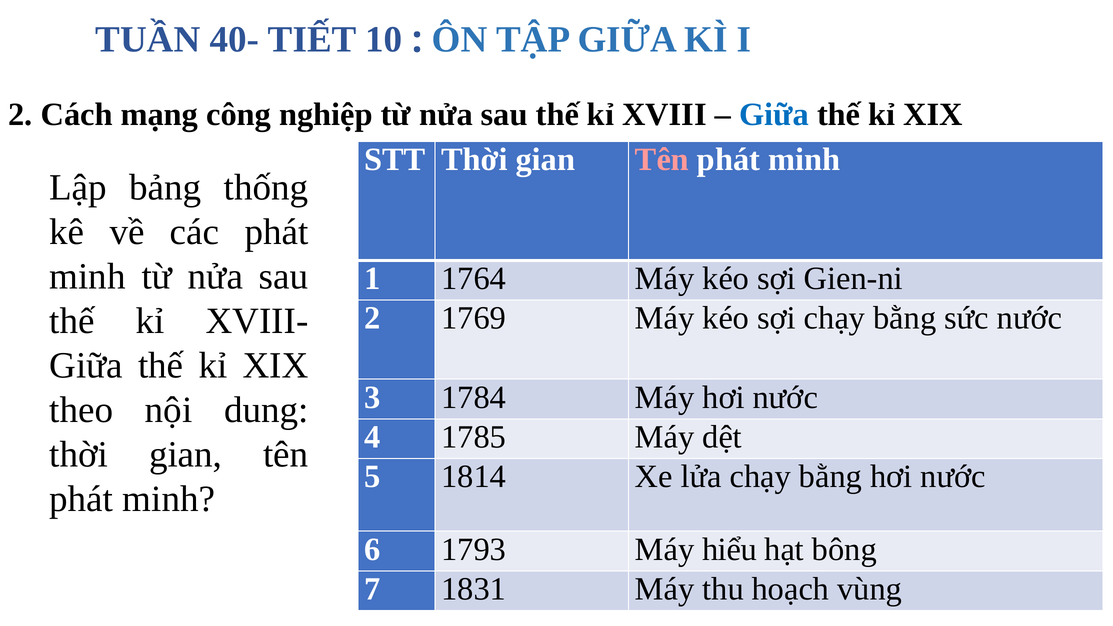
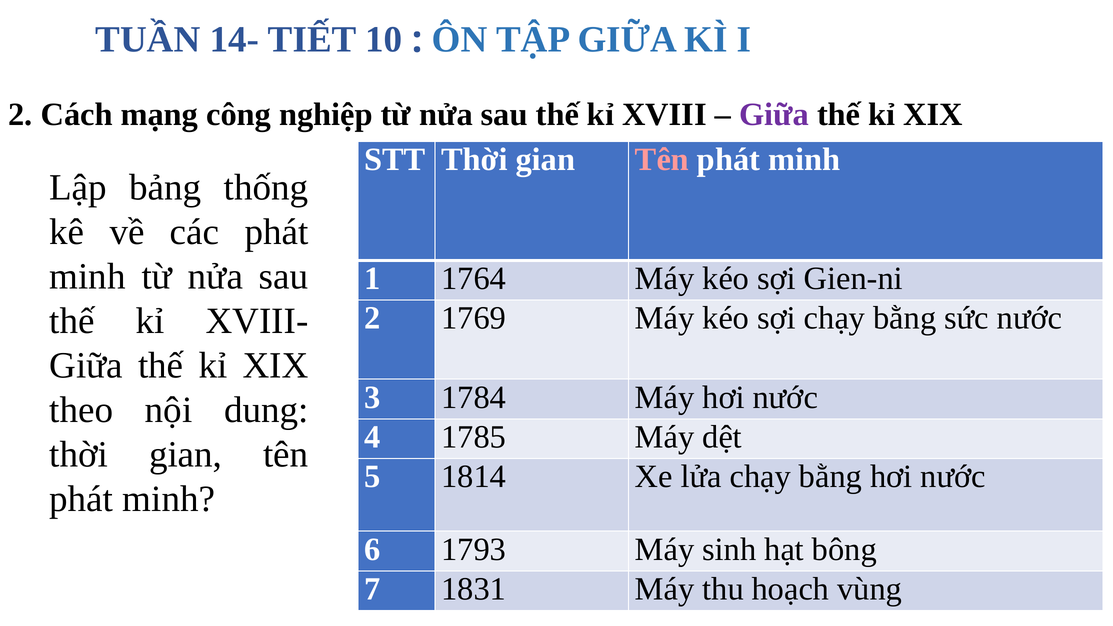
40-: 40- -> 14-
Giữa at (774, 115) colour: blue -> purple
hiểu: hiểu -> sinh
